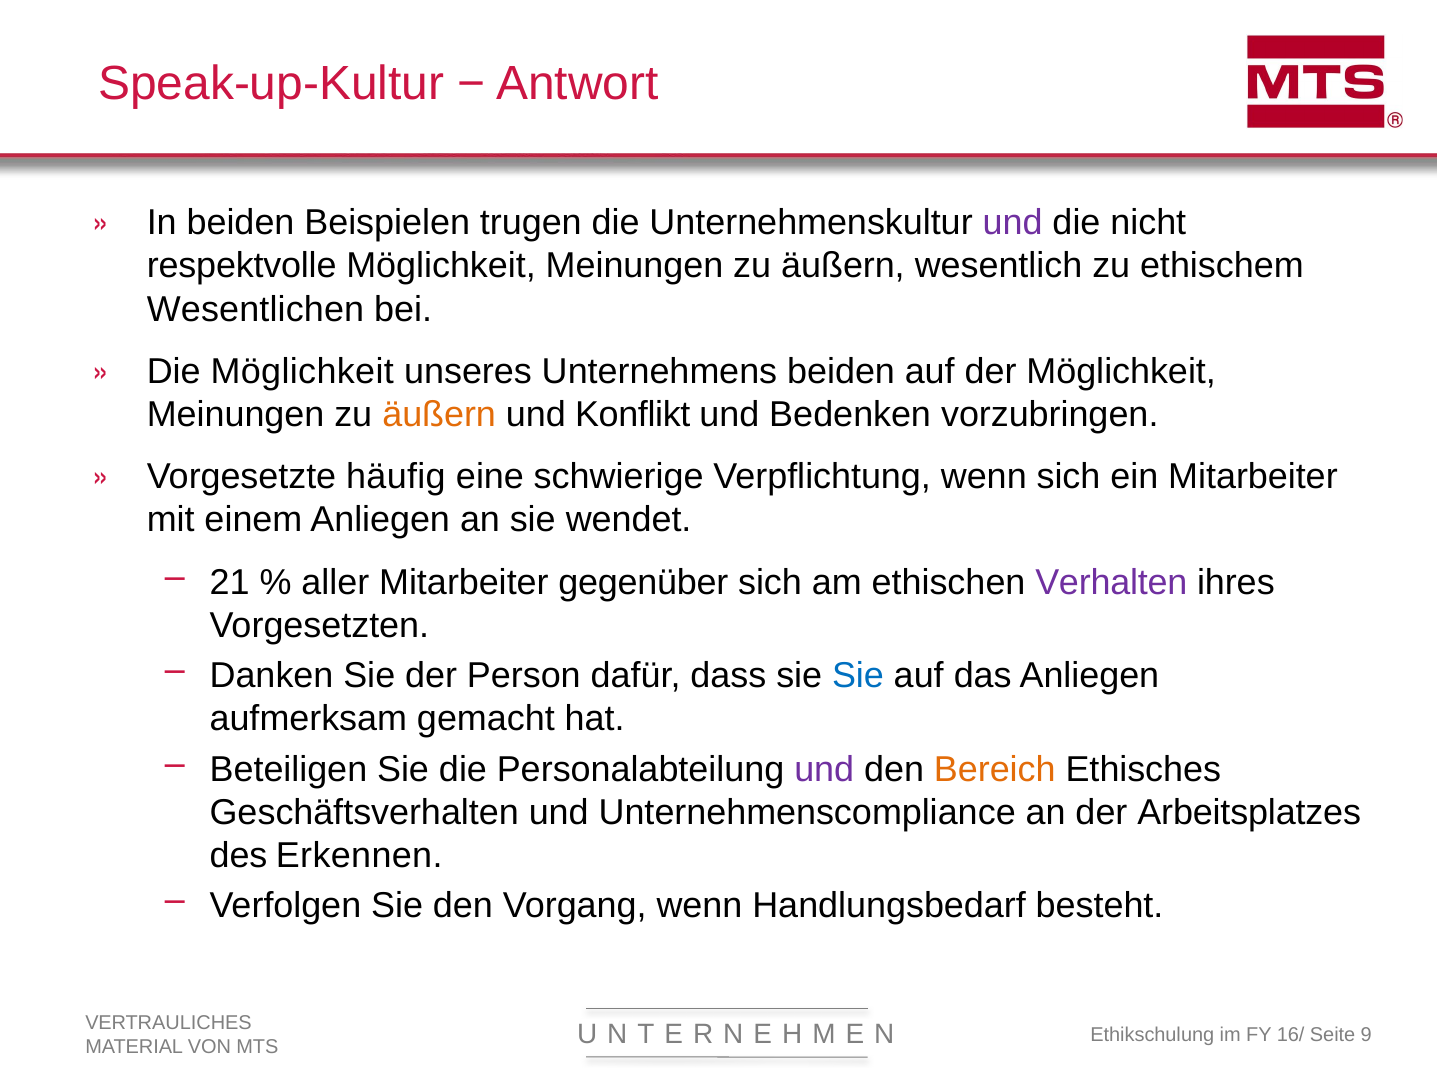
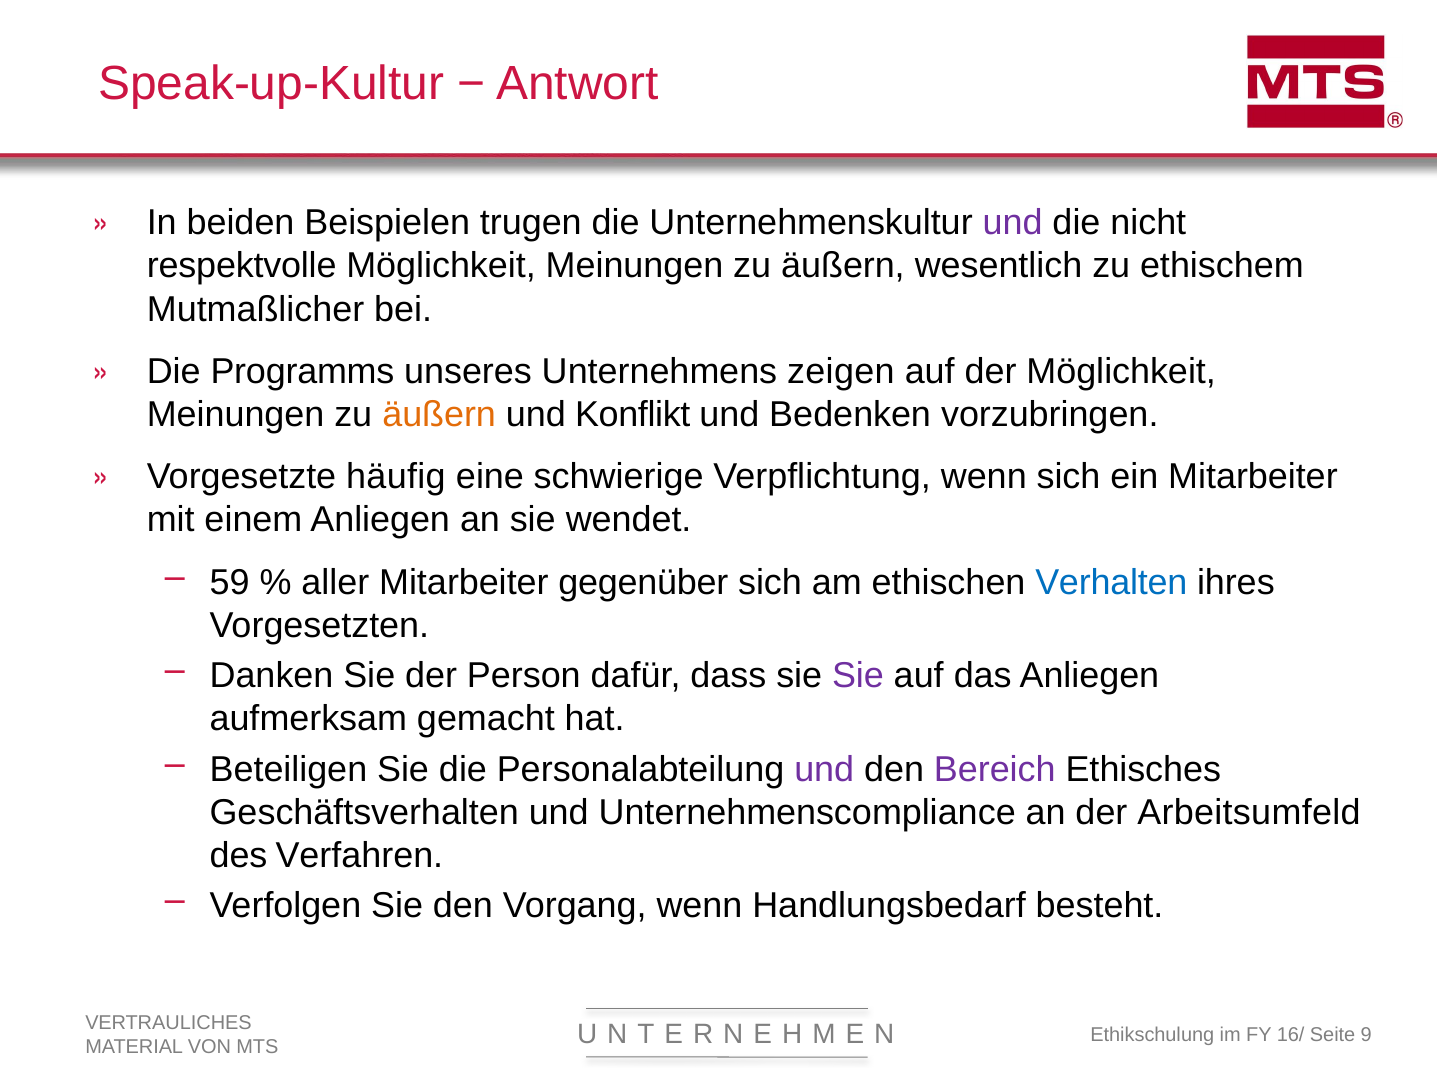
Wesentlichen: Wesentlichen -> Mutmaßlicher
Die Möglichkeit: Möglichkeit -> Programms
Unternehmens beiden: beiden -> zeigen
21: 21 -> 59
Verhalten colour: purple -> blue
Sie at (858, 676) colour: blue -> purple
Bereich colour: orange -> purple
Arbeitsplatzes: Arbeitsplatzes -> Arbeitsumfeld
Erkennen: Erkennen -> Verfahren
